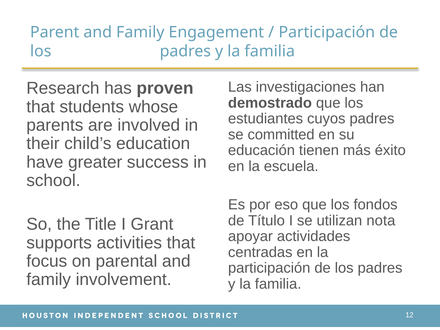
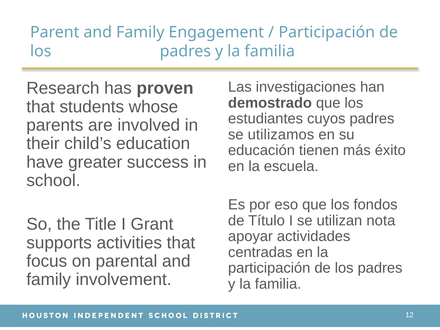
committed: committed -> utilizamos
